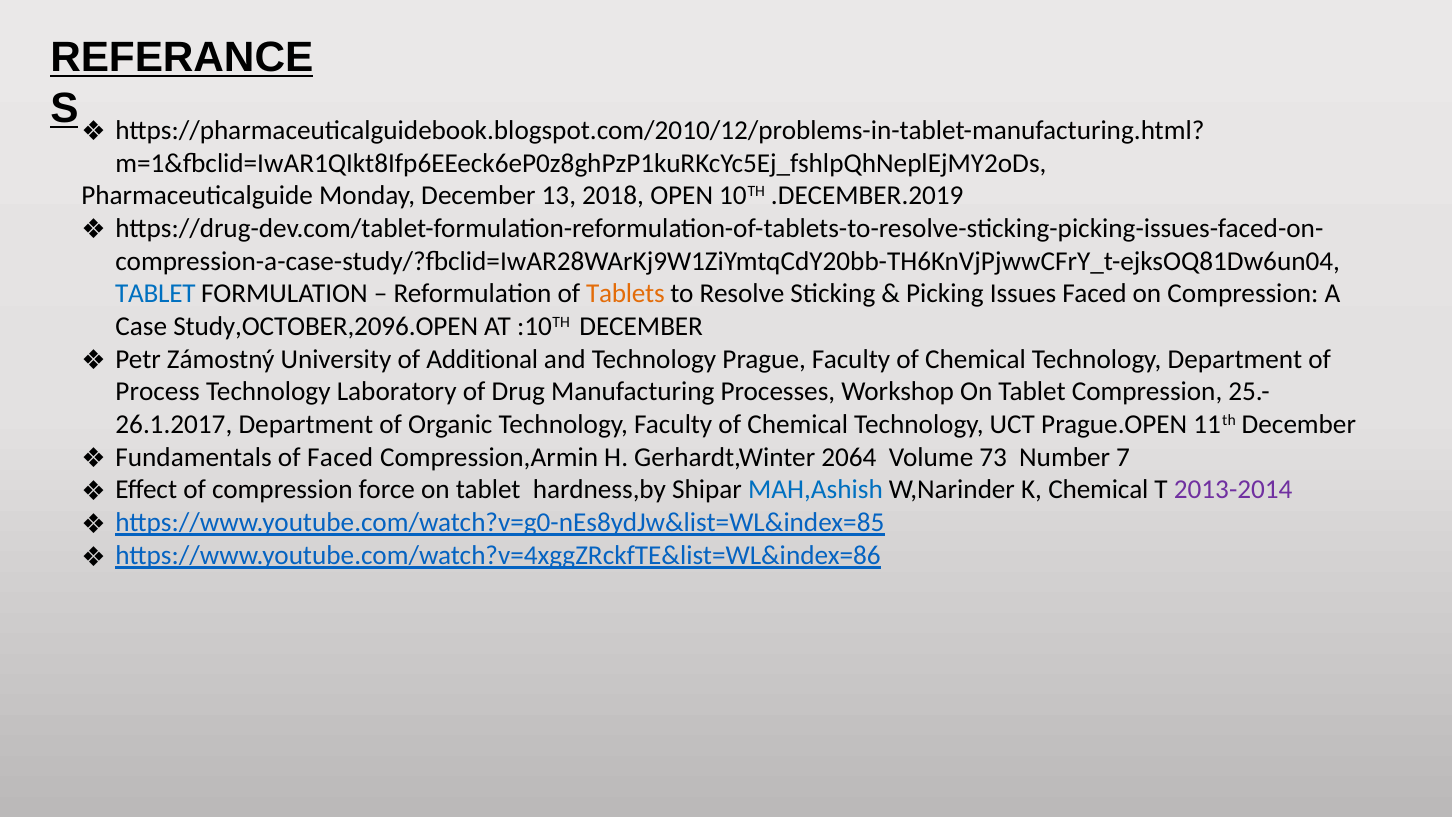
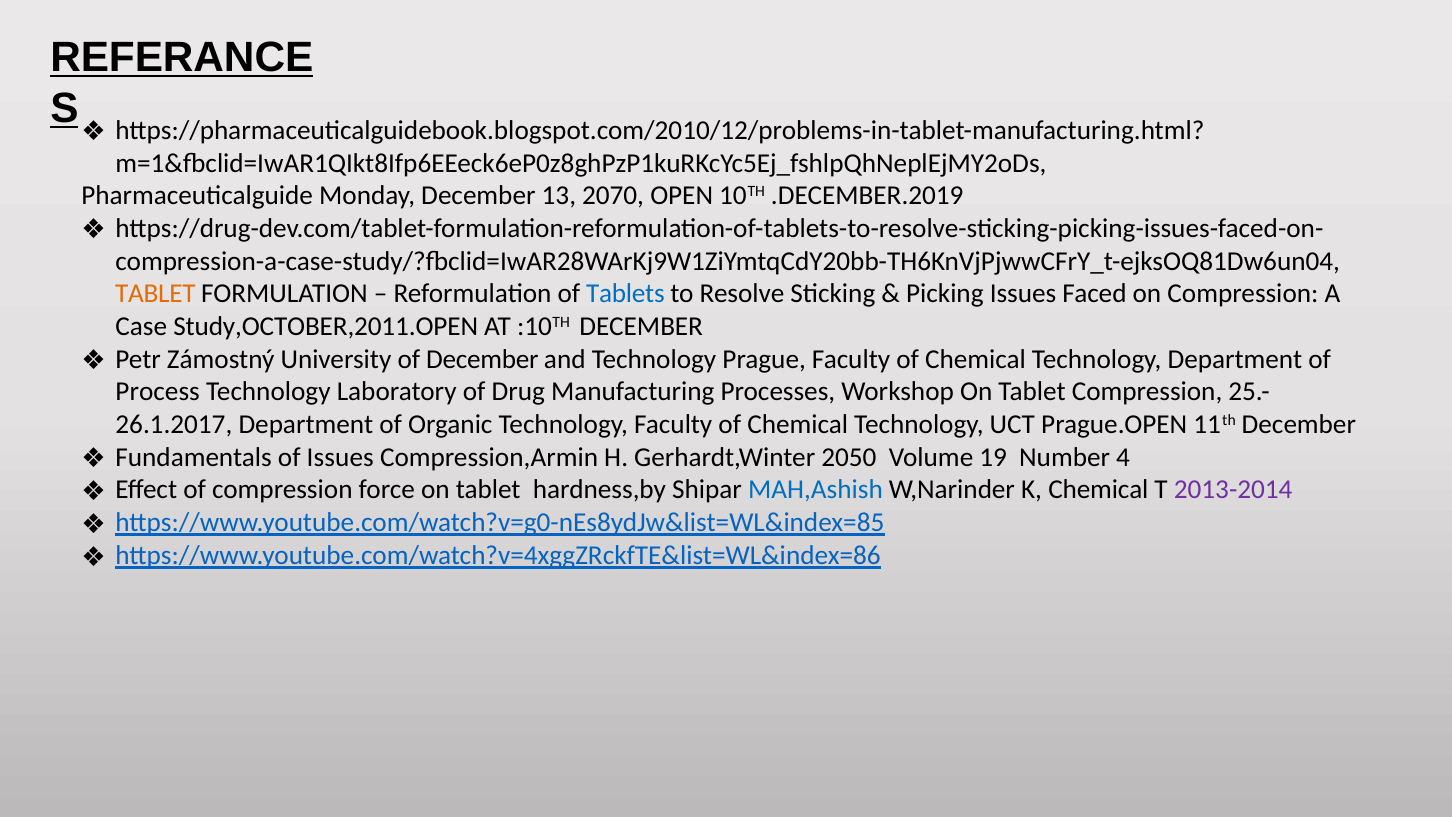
2018: 2018 -> 2070
TABLET at (155, 294) colour: blue -> orange
Tablets colour: orange -> blue
Study,OCTOBER,2096.OPEN: Study,OCTOBER,2096.OPEN -> Study,OCTOBER,2011.OPEN
of Additional: Additional -> December
of Faced: Faced -> Issues
2064: 2064 -> 2050
73: 73 -> 19
7: 7 -> 4
